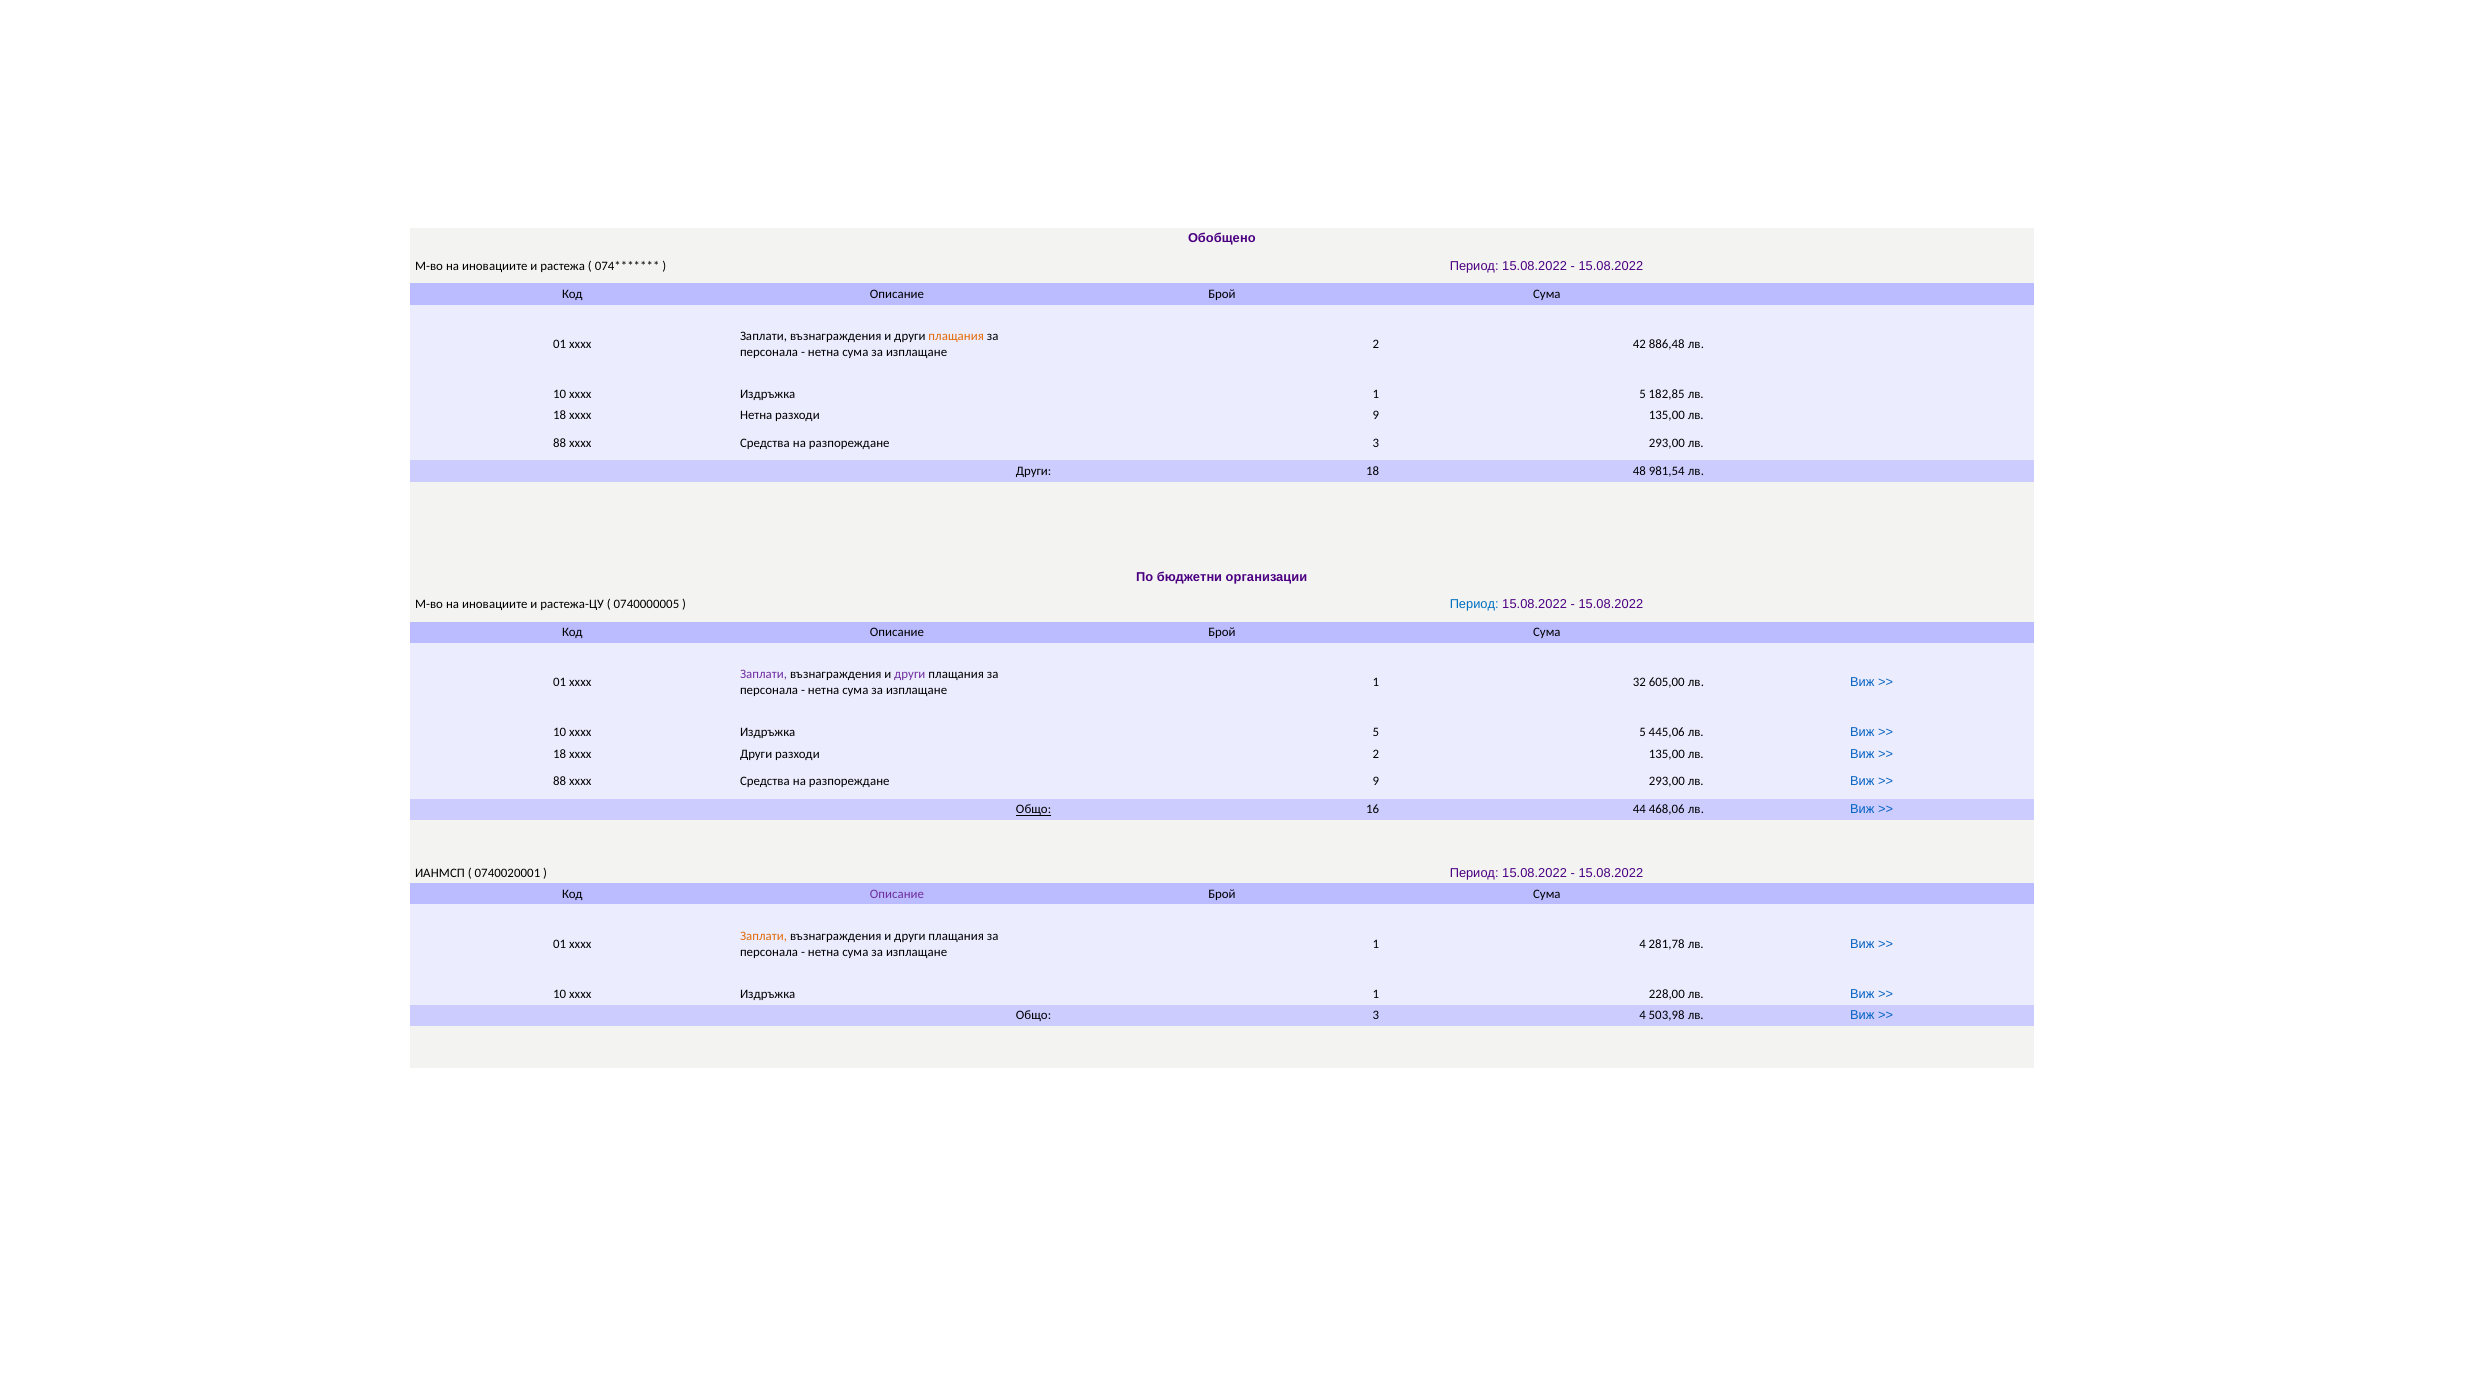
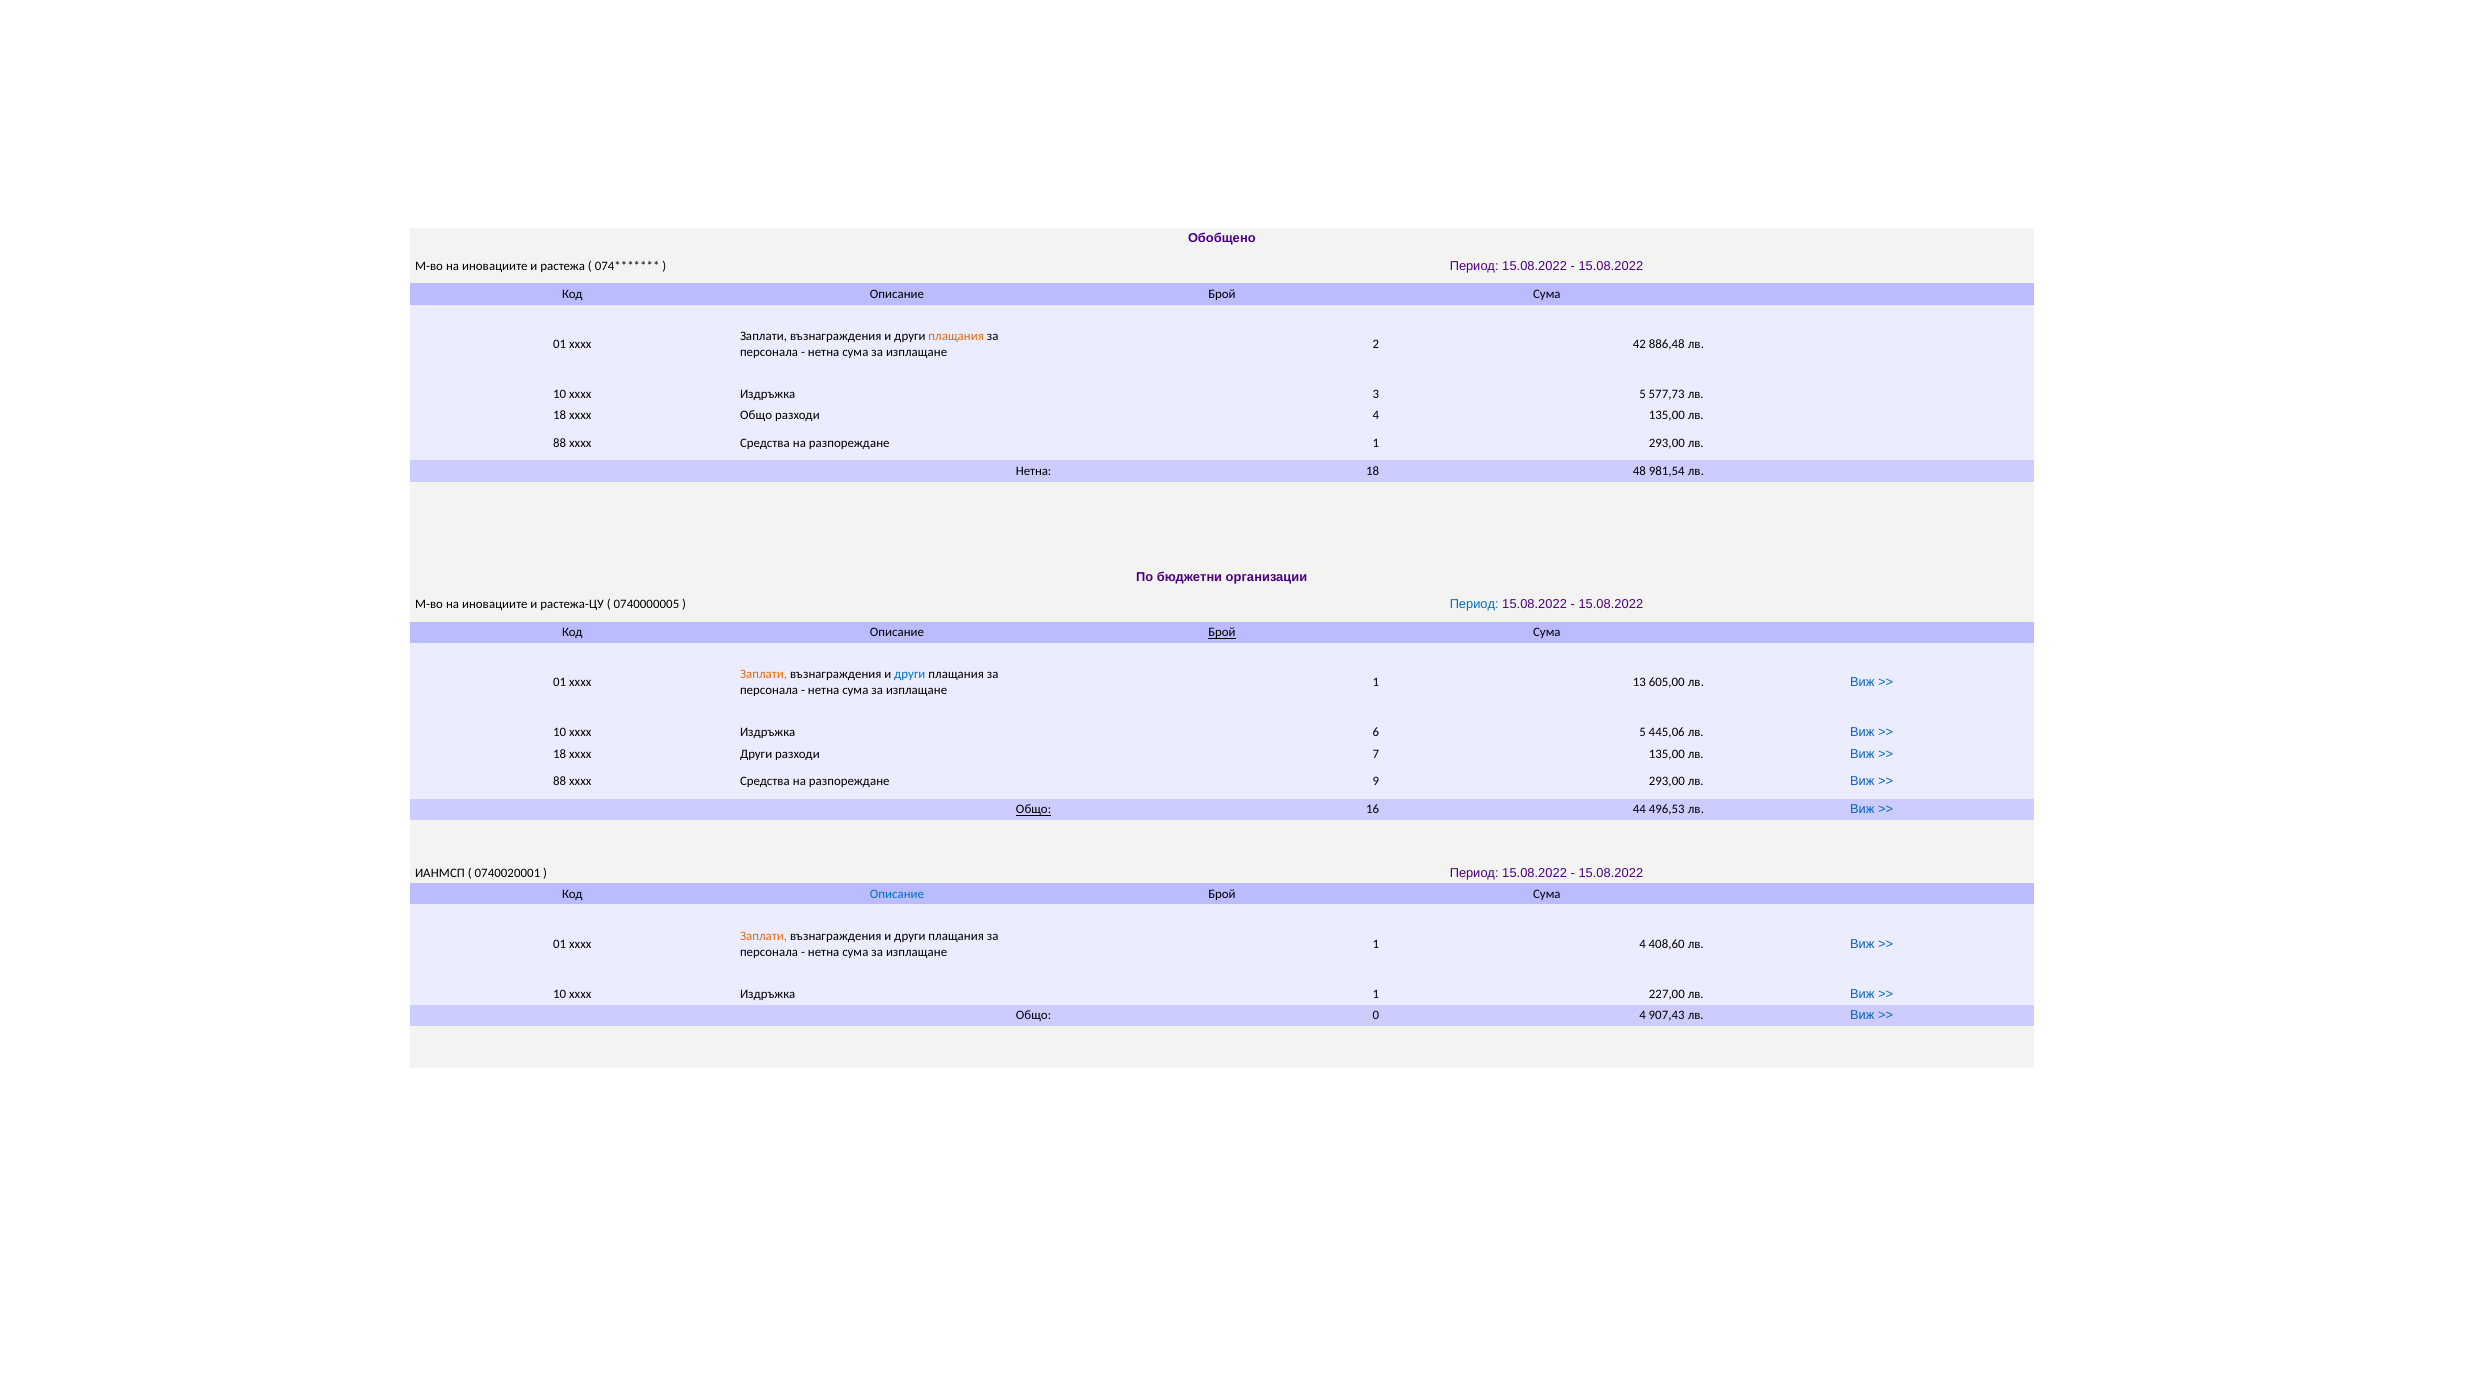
1 at (1376, 394): 1 -> 3
182,85: 182,85 -> 577,73
xxxx Нетна: Нетна -> Общо
разходи 9: 9 -> 4
разпореждане 3: 3 -> 1
Други at (1034, 471): Други -> Нетна
Брой at (1222, 632) underline: none -> present
Заплати at (764, 674) colour: purple -> orange
други at (910, 674) colour: purple -> blue
32: 32 -> 13
Издръжка 5: 5 -> 6
разходи 2: 2 -> 7
468,06: 468,06 -> 496,53
Описание at (897, 894) colour: purple -> blue
281,78: 281,78 -> 408,60
228,00: 228,00 -> 227,00
Общо 3: 3 -> 0
503,98: 503,98 -> 907,43
